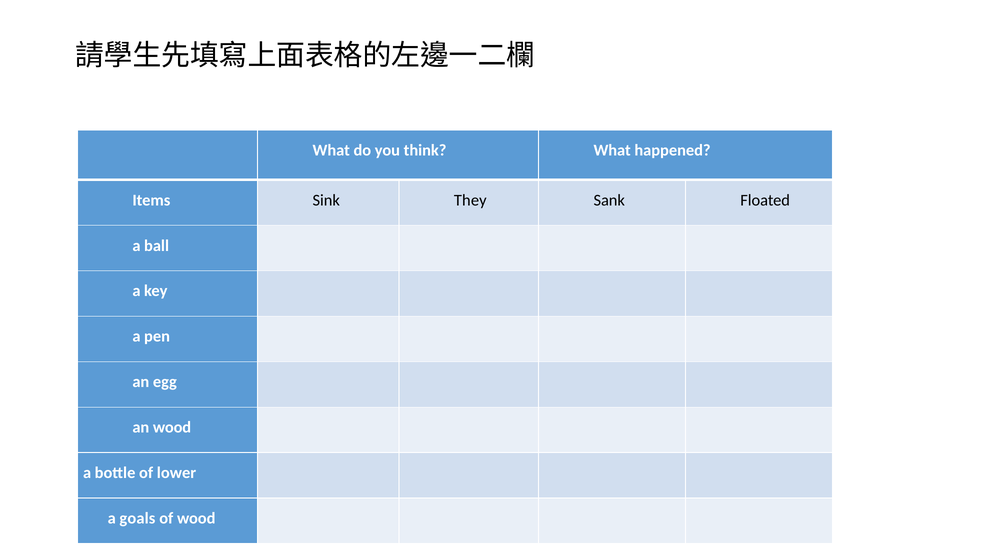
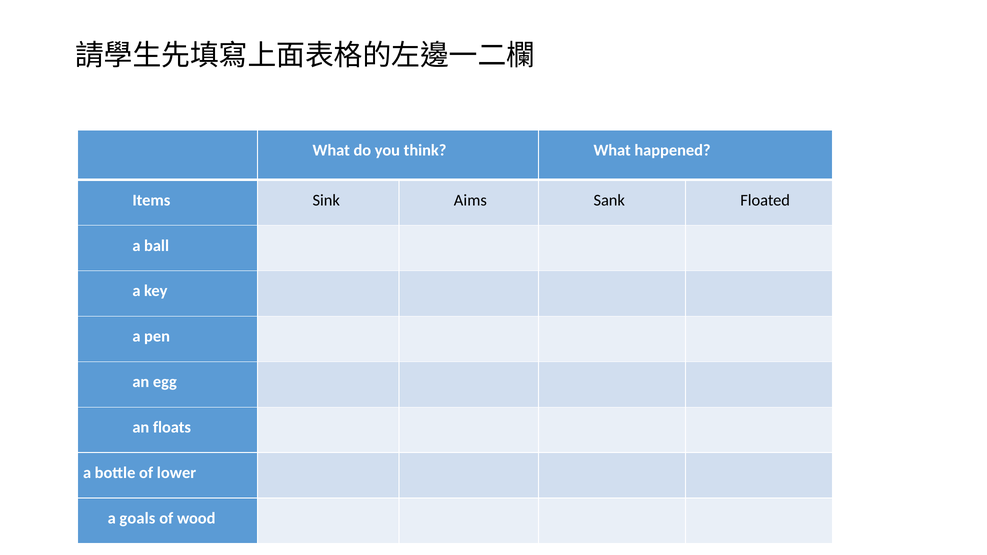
They: They -> Aims
an wood: wood -> floats
